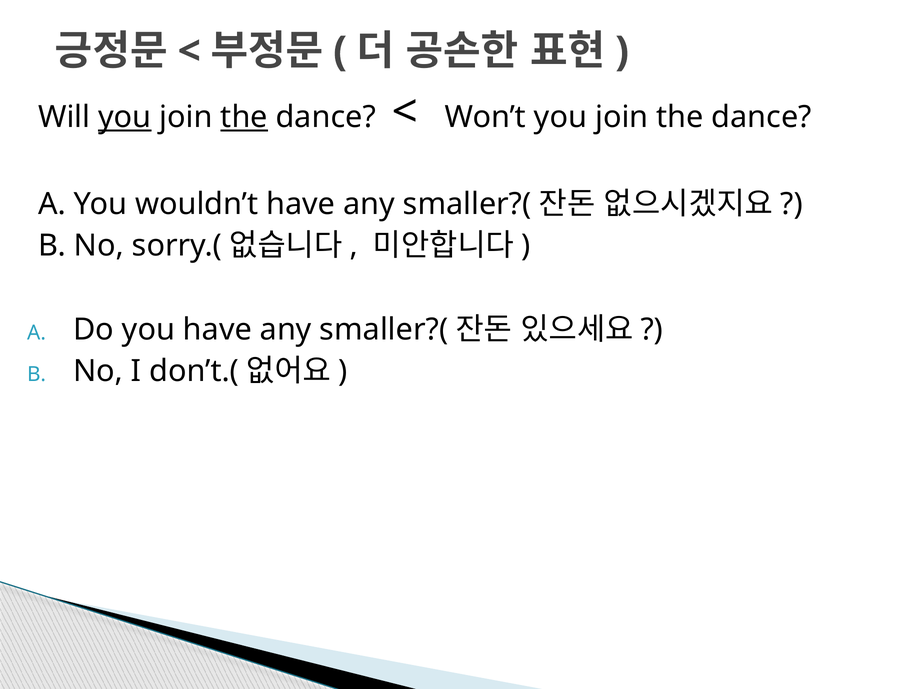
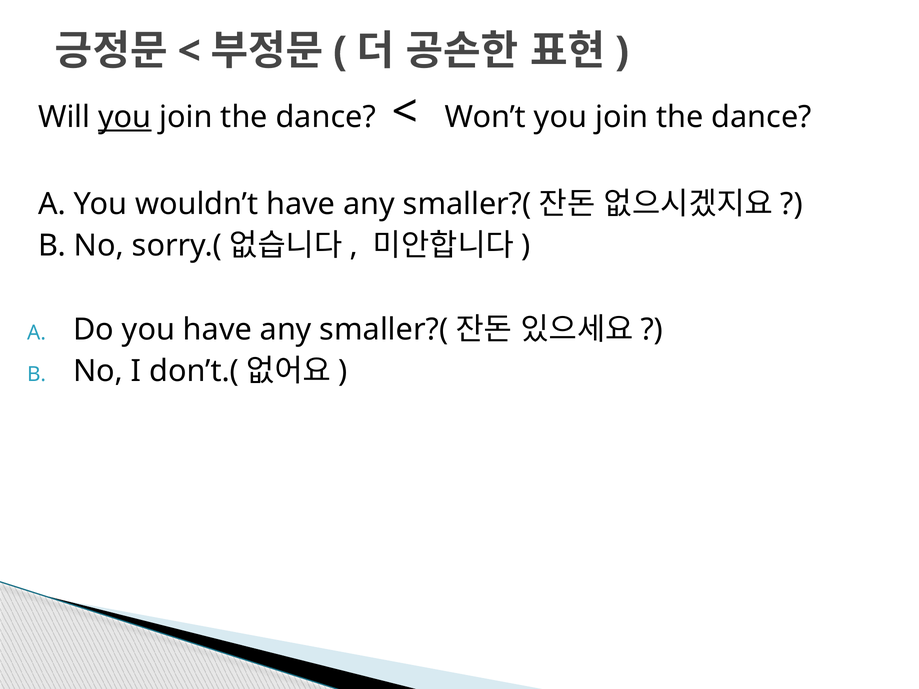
the at (244, 117) underline: present -> none
